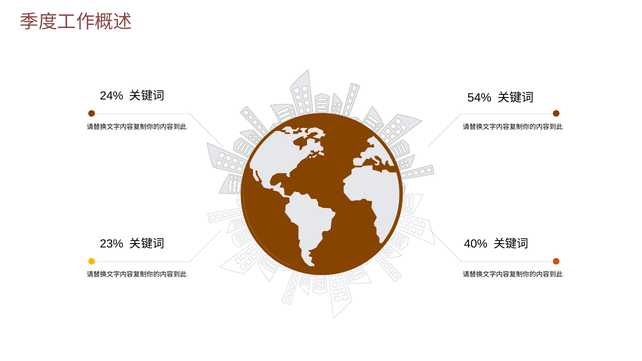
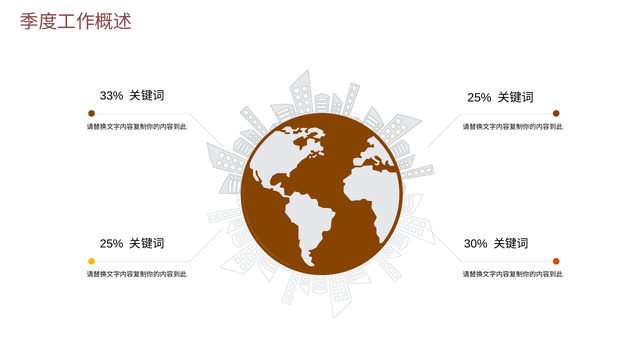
24%: 24% -> 33%
54% at (480, 98): 54% -> 25%
23% at (112, 244): 23% -> 25%
40%: 40% -> 30%
